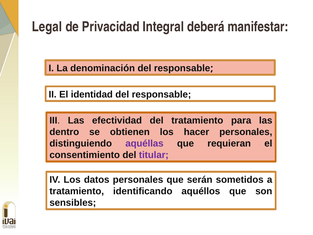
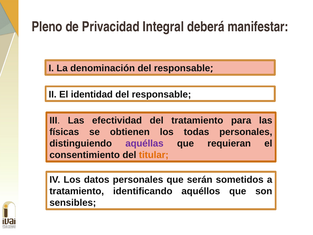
Legal: Legal -> Pleno
dentro: dentro -> físicas
hacer: hacer -> todas
titular colour: purple -> orange
